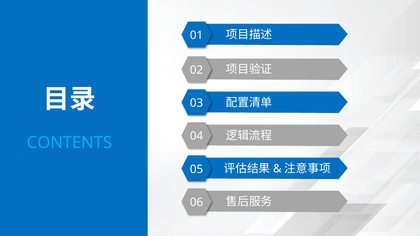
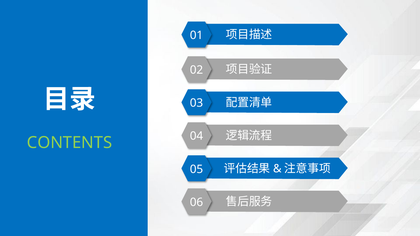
CONTENTS colour: light blue -> light green
